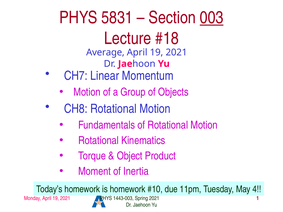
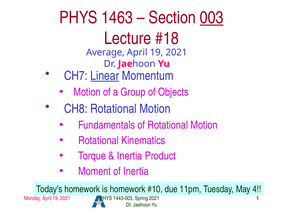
5831: 5831 -> 1463
Linear underline: none -> present
Object at (130, 156): Object -> Inertia
